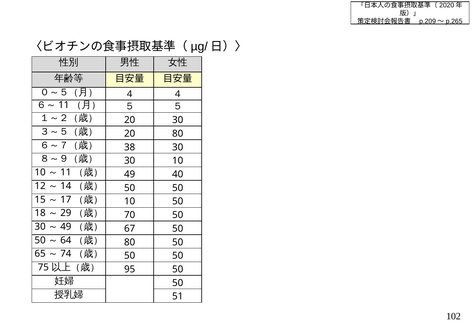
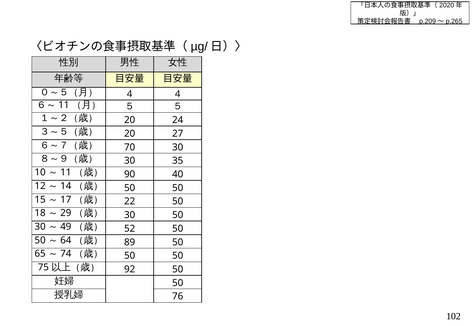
20 30: 30 -> 24
20 80: 80 -> 27
38: 38 -> 70
30 10: 10 -> 35
49: 49 -> 90
10 at (130, 202): 10 -> 22
70 at (130, 216): 70 -> 30
67: 67 -> 52
80 at (130, 243): 80 -> 89
95: 95 -> 92
51: 51 -> 76
